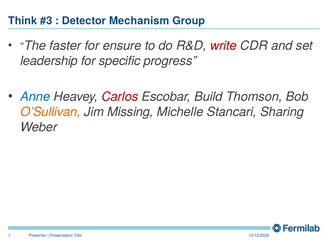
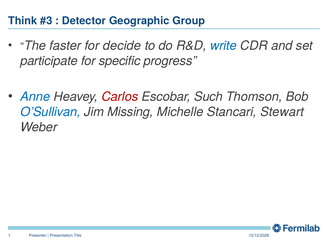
Mechanism: Mechanism -> Geographic
ensure: ensure -> decide
write colour: red -> blue
leadership: leadership -> participate
Build: Build -> Such
O’Sullivan colour: orange -> blue
Sharing: Sharing -> Stewart
